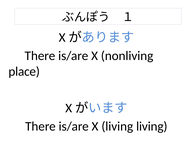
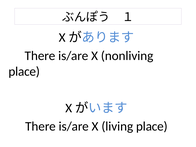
living living: living -> place
